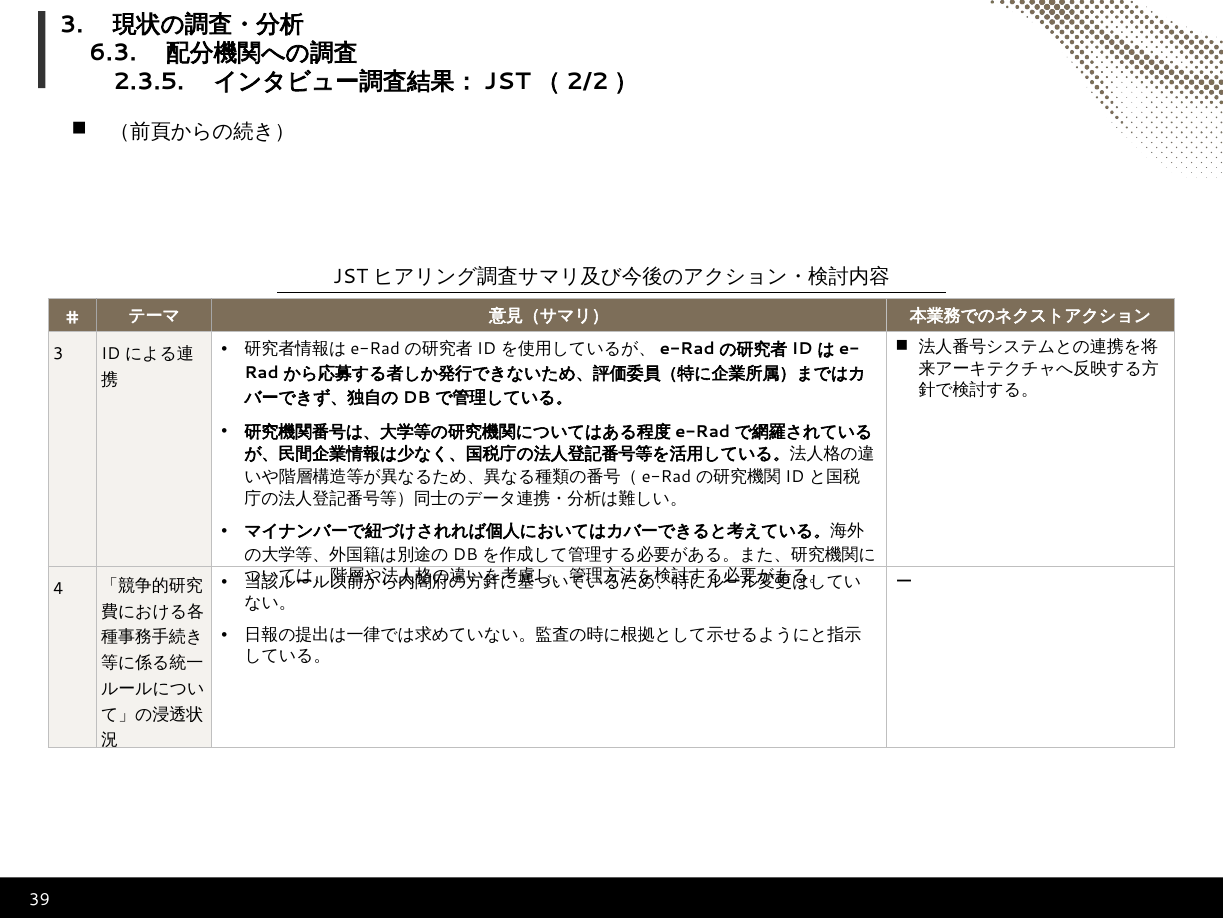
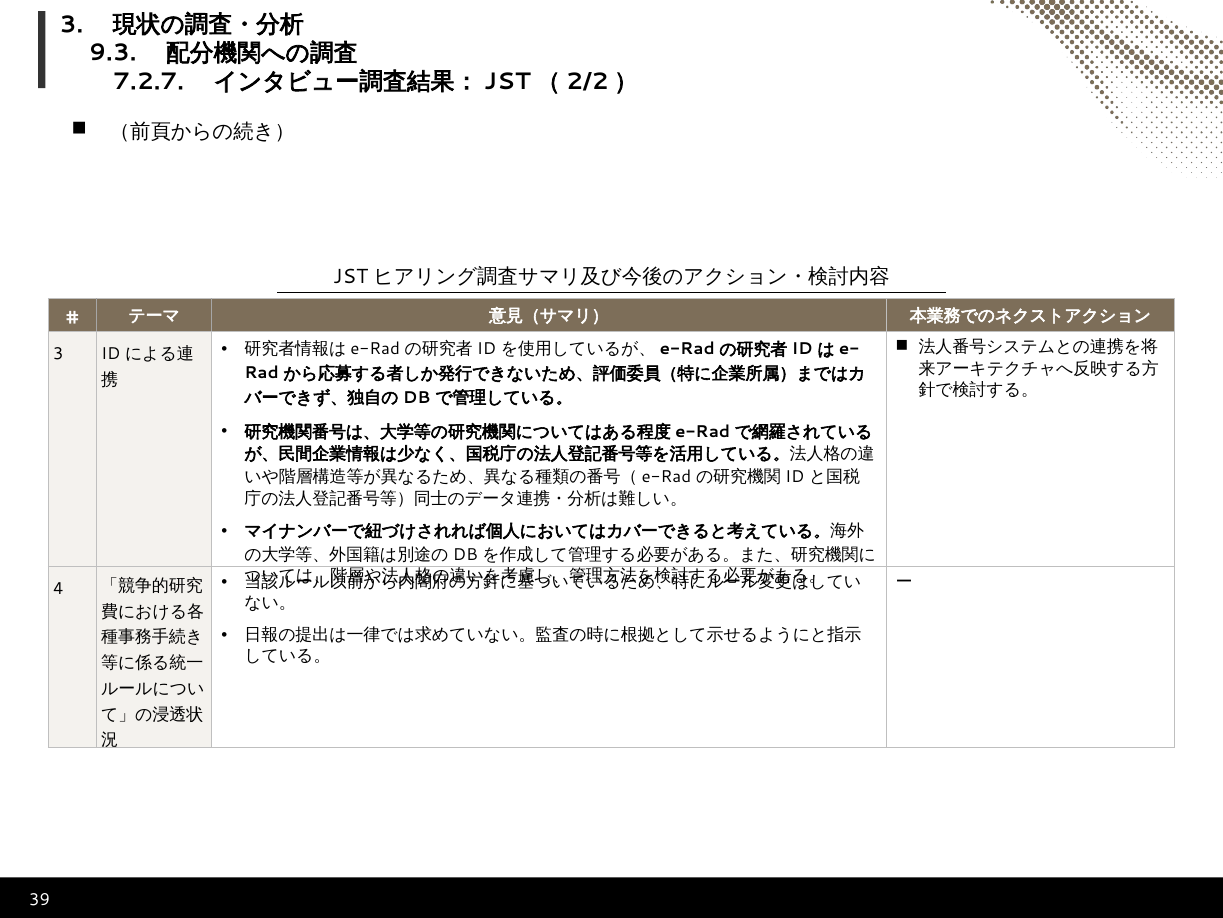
6.3: 6.3 -> 9.3
2.3.5: 2.3.5 -> 7.2.7
